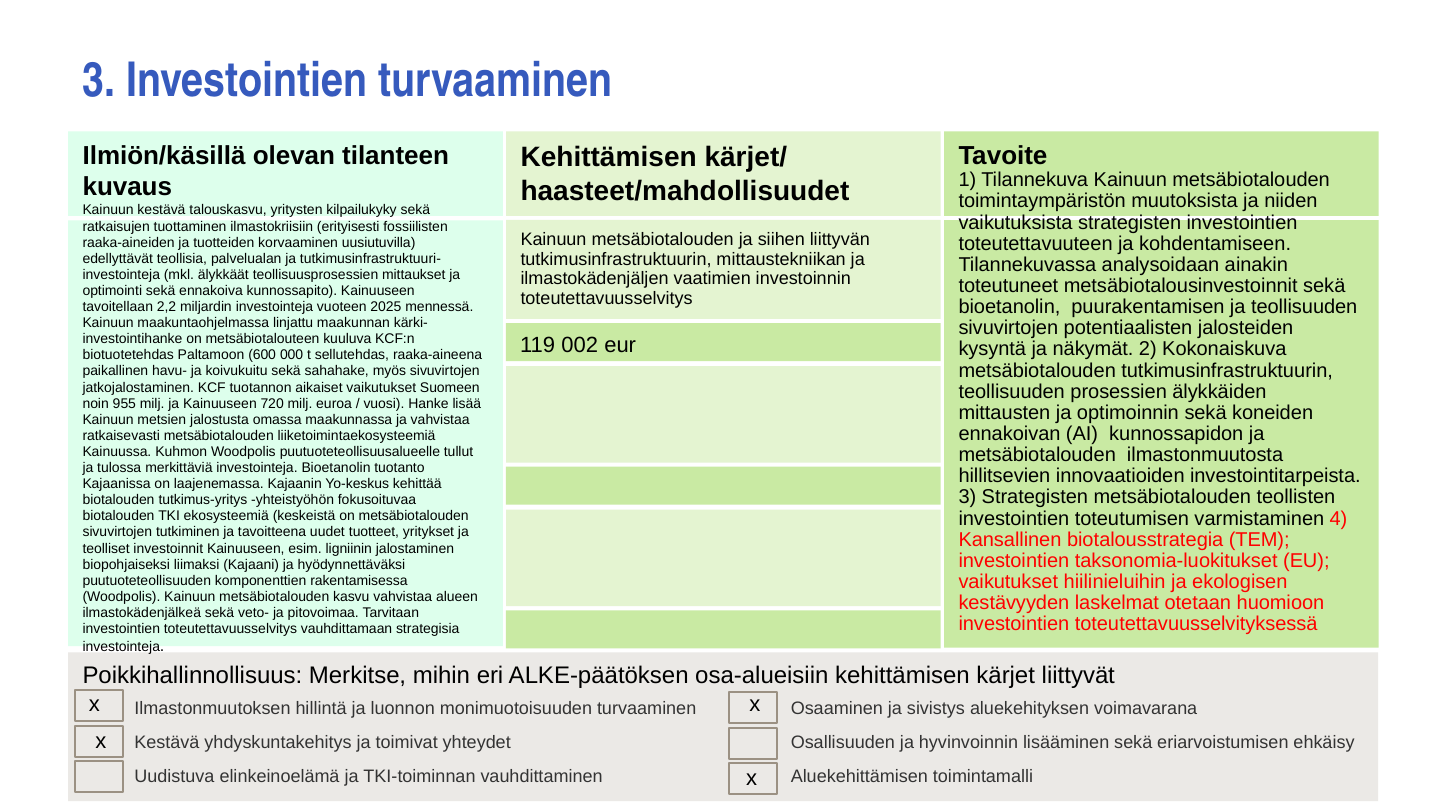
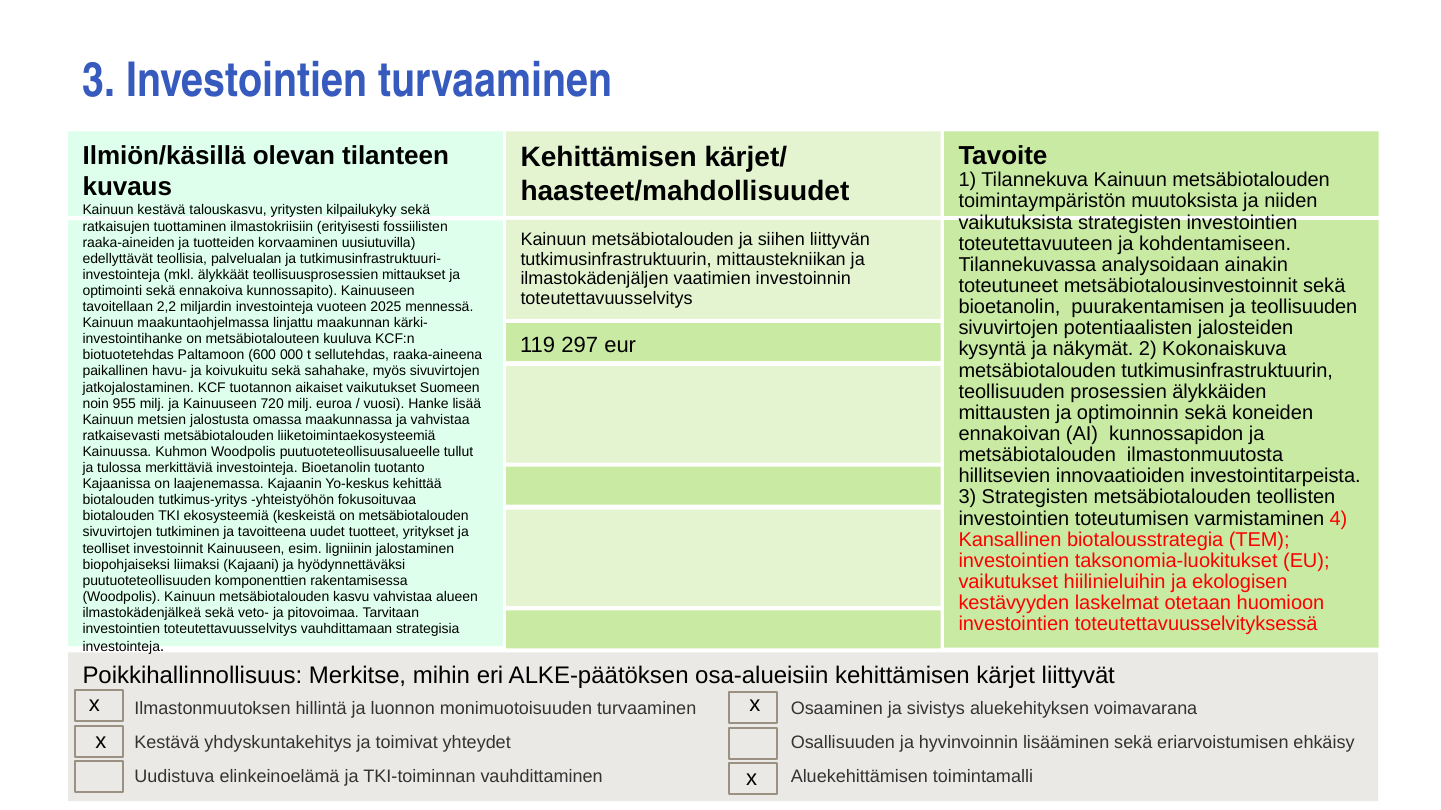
002: 002 -> 297
